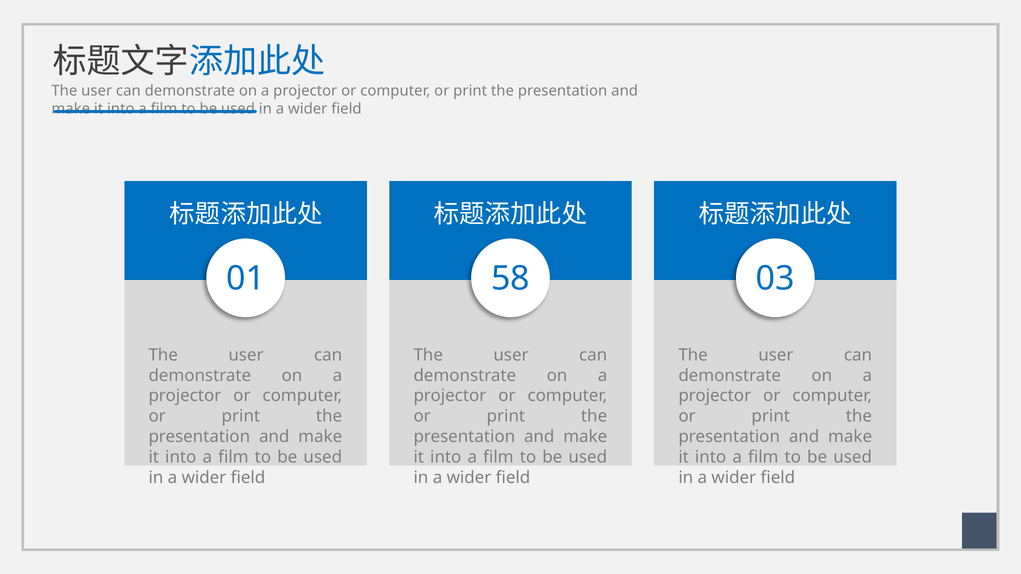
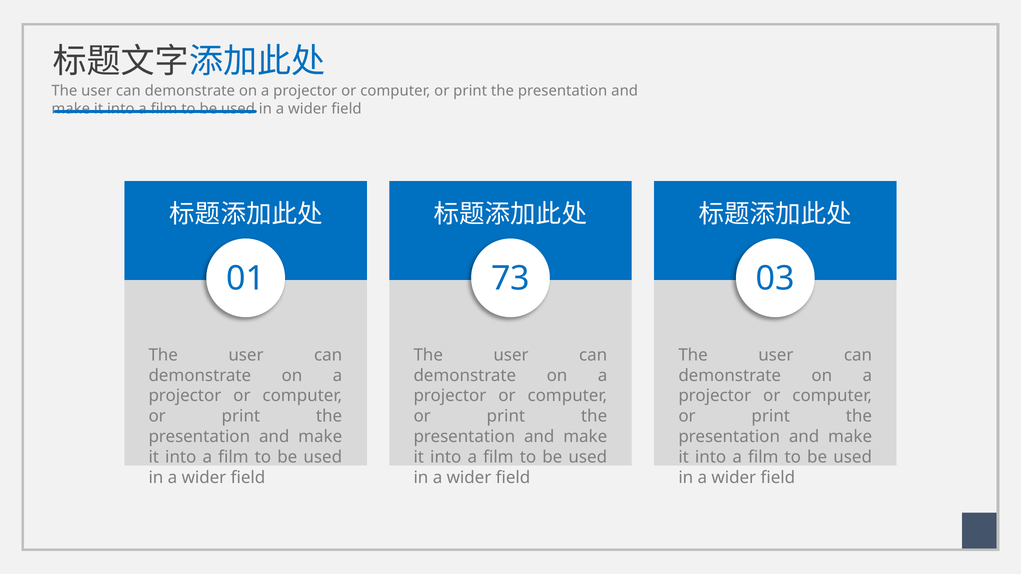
58: 58 -> 73
